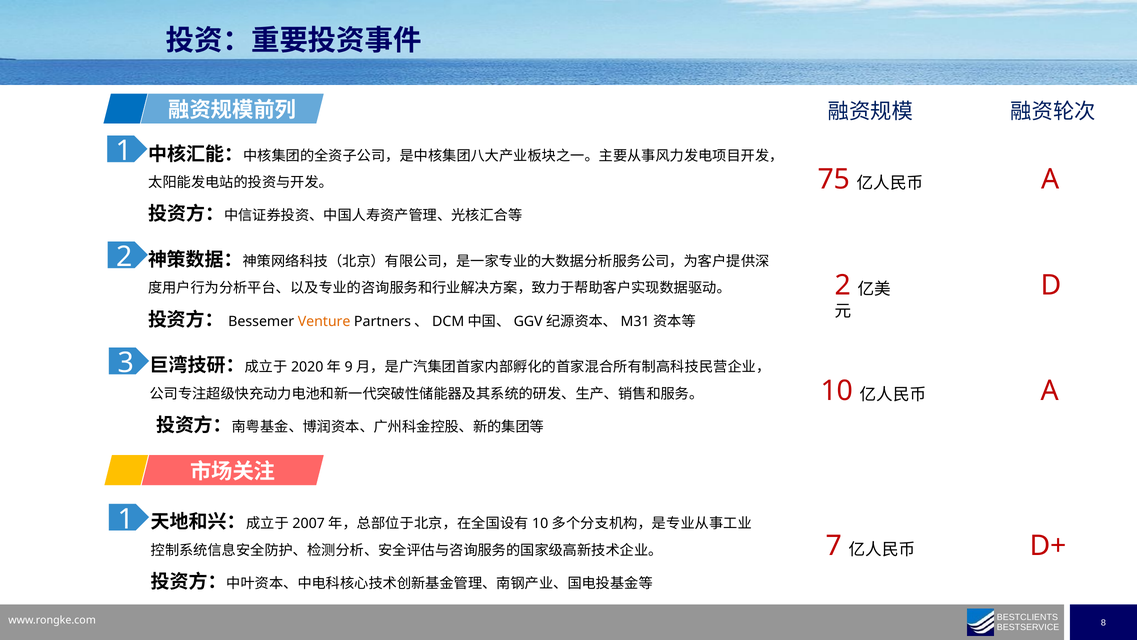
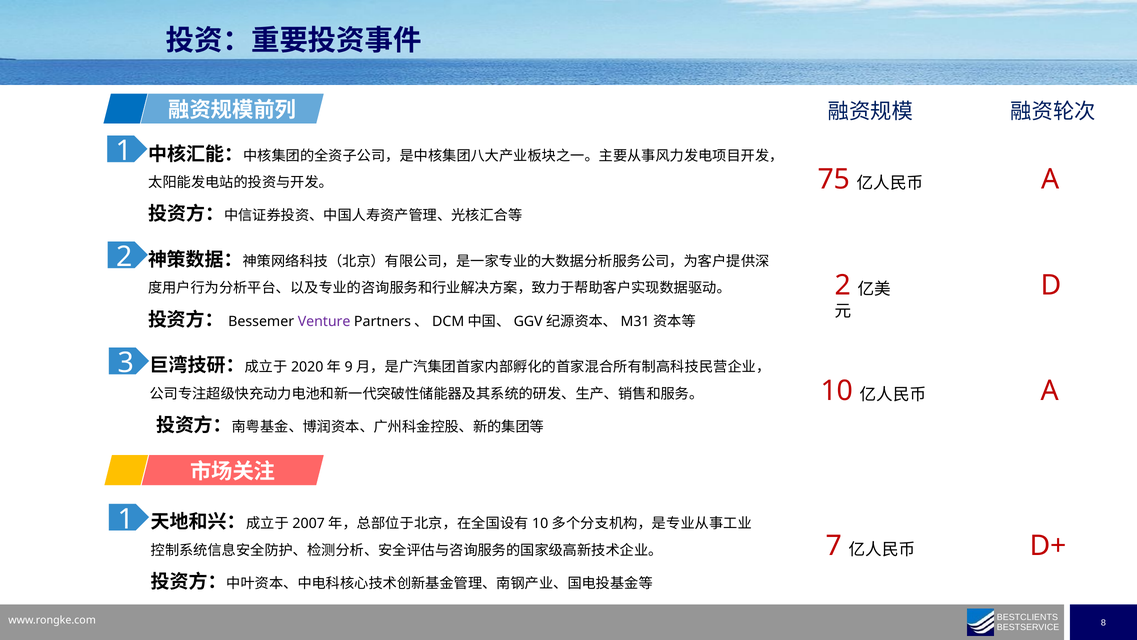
Venture colour: orange -> purple
